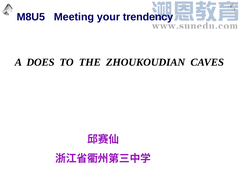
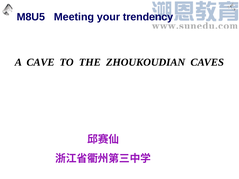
DOES: DOES -> CAVE
